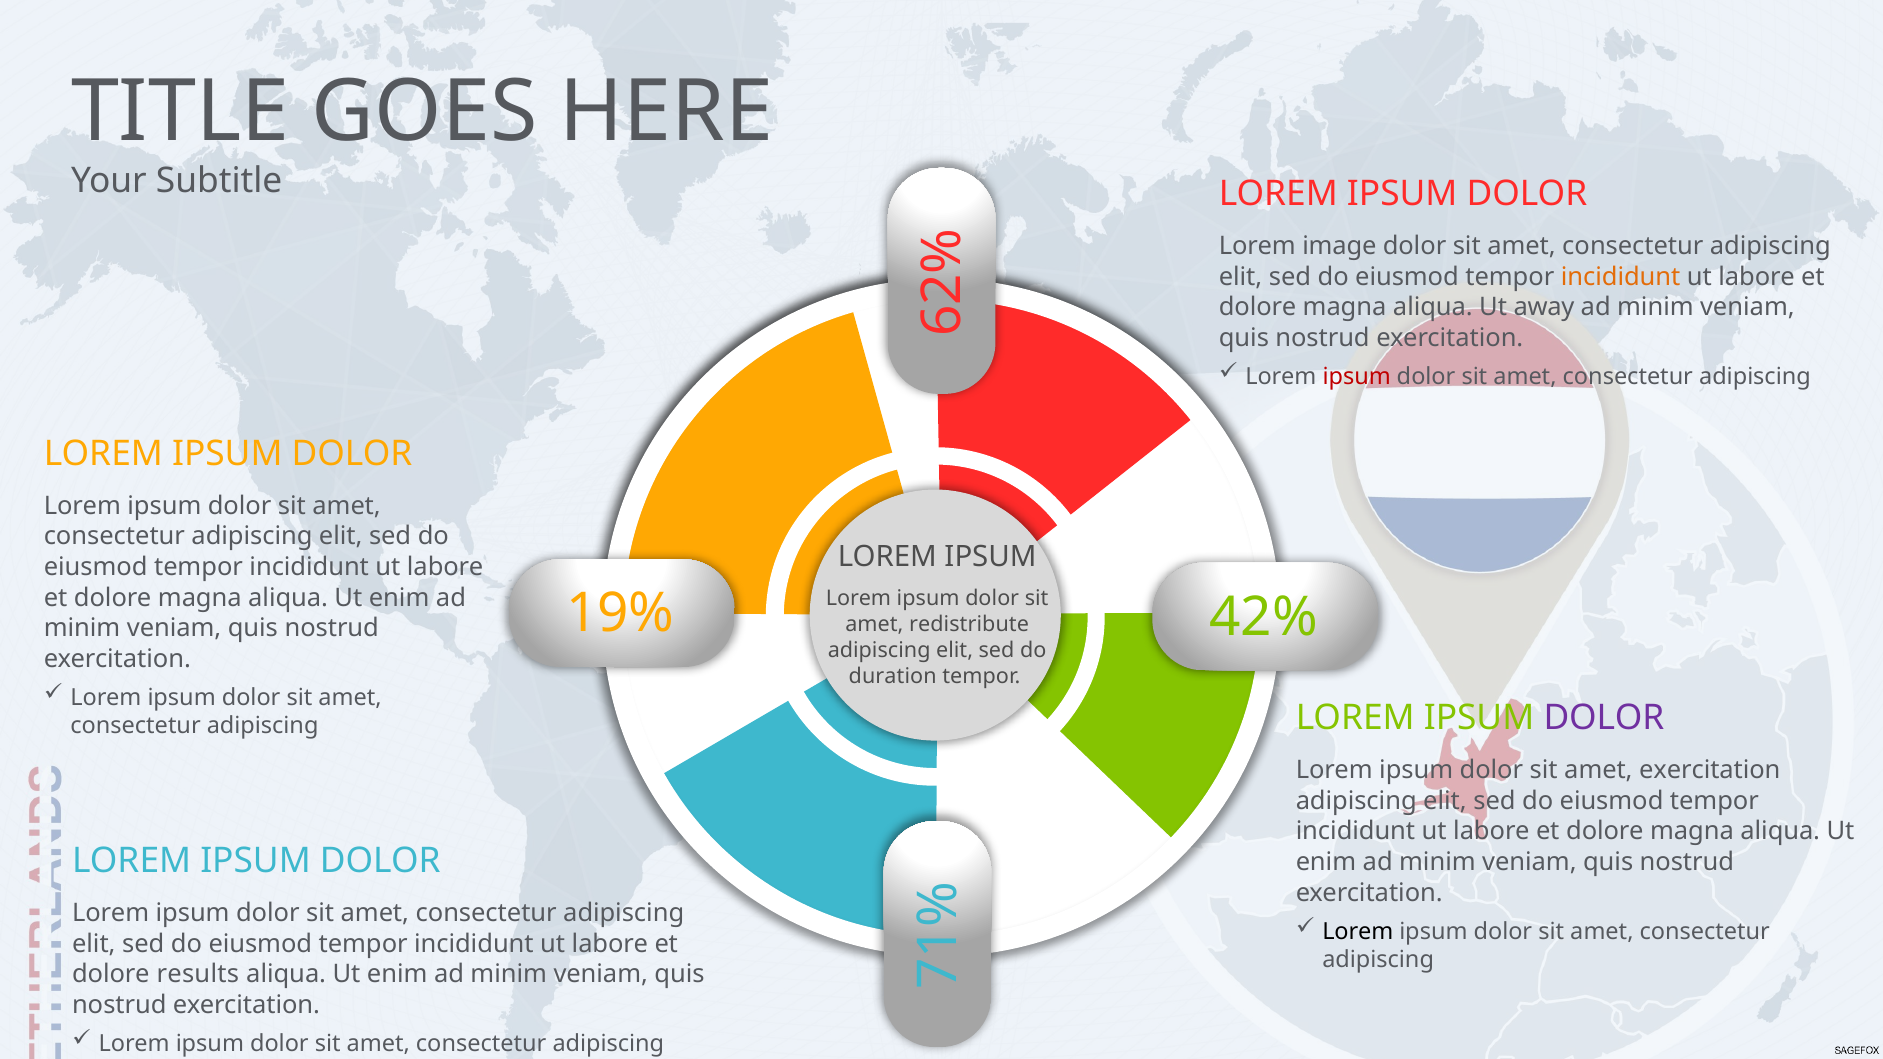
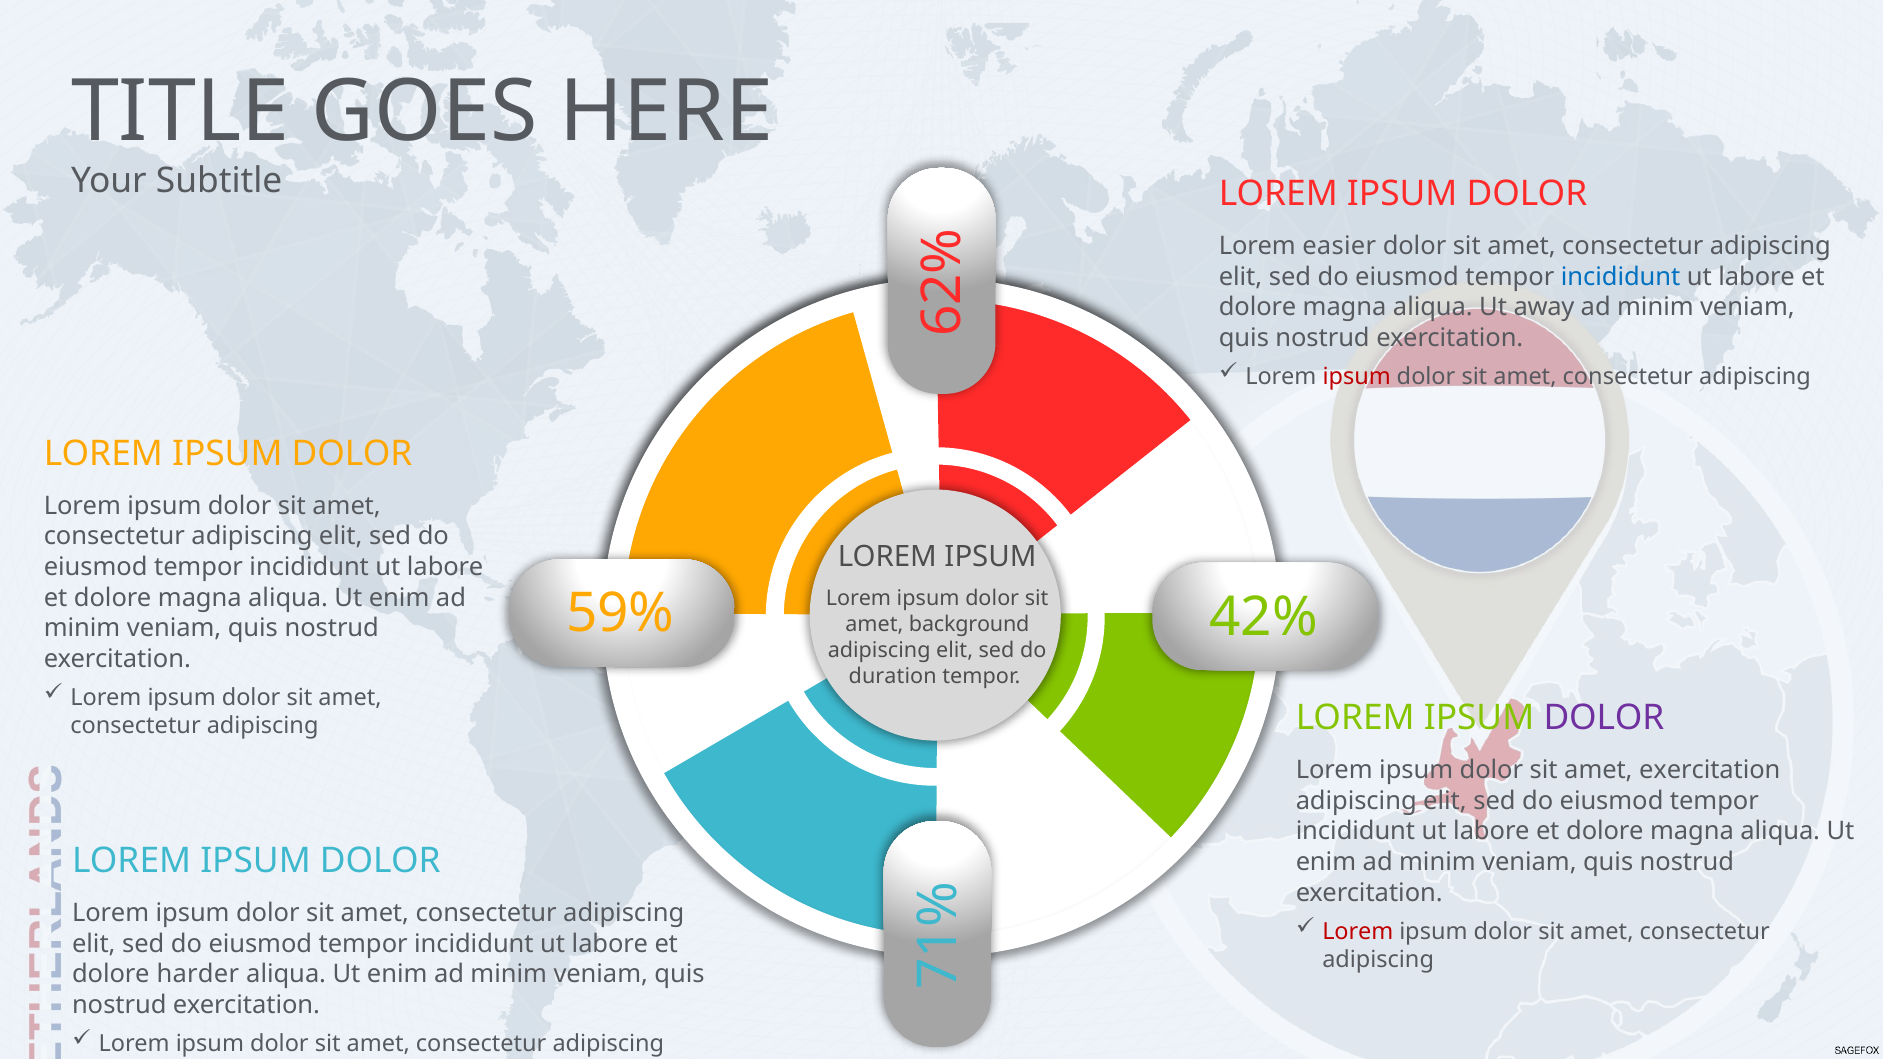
image: image -> easier
incididunt at (1621, 277) colour: orange -> blue
19%: 19% -> 59%
redistribute: redistribute -> background
Lorem at (1358, 932) colour: black -> red
results: results -> harder
